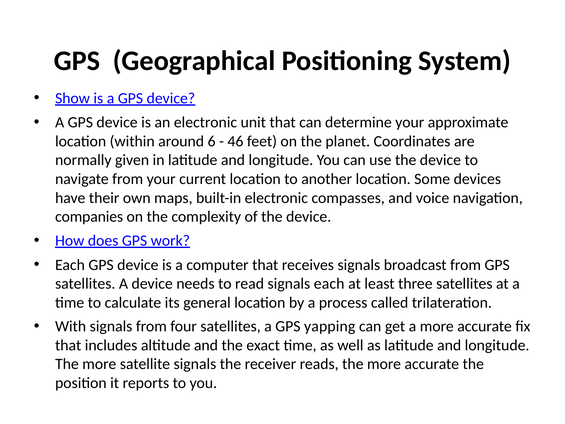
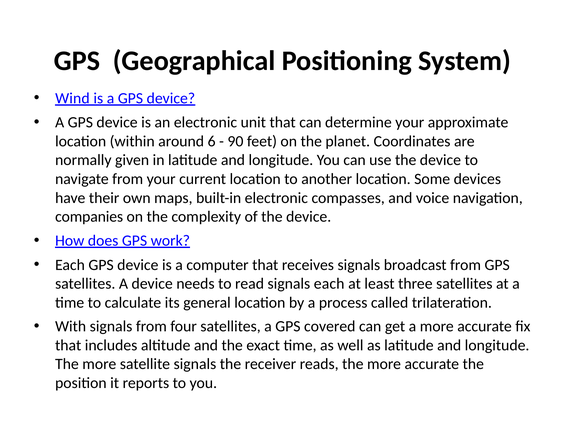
Show: Show -> Wind
46: 46 -> 90
yapping: yapping -> covered
